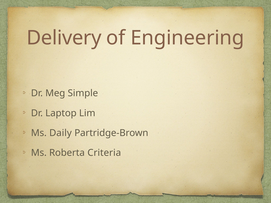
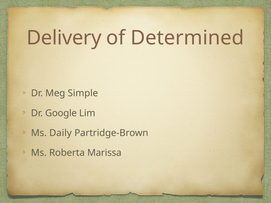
Engineering: Engineering -> Determined
Laptop: Laptop -> Google
Criteria: Criteria -> Marissa
